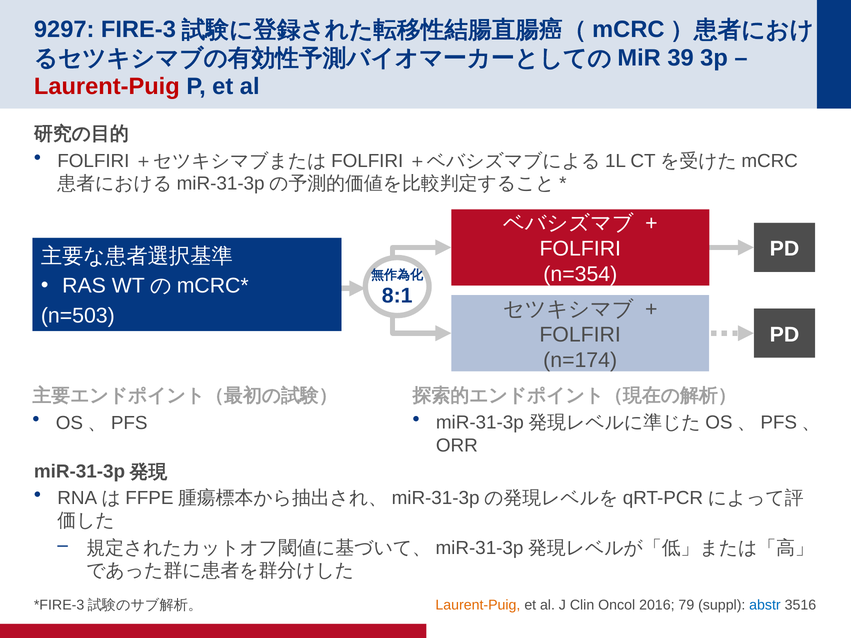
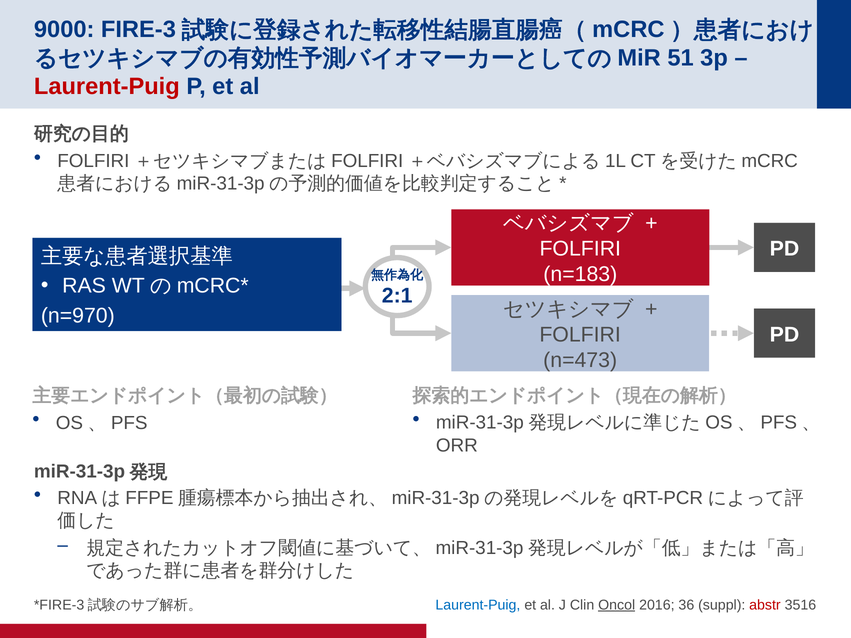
9297: 9297 -> 9000
39: 39 -> 51
n=354: n=354 -> n=183
8:1: 8:1 -> 2:1
n=503: n=503 -> n=970
n=174: n=174 -> n=473
Laurent-Puig at (478, 605) colour: orange -> blue
Oncol underline: none -> present
79: 79 -> 36
abstr colour: blue -> red
